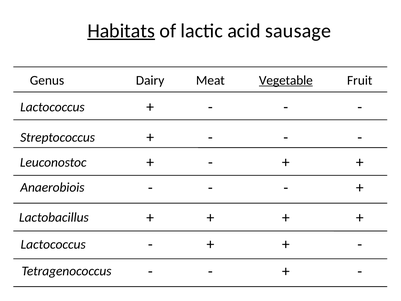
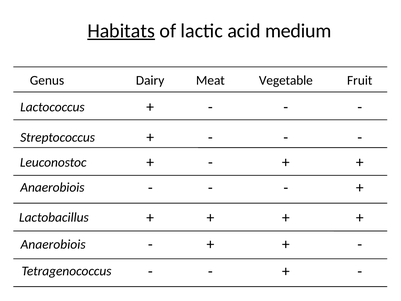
sausage: sausage -> medium
Vegetable underline: present -> none
Lactococcus at (53, 244): Lactococcus -> Anaerobiois
